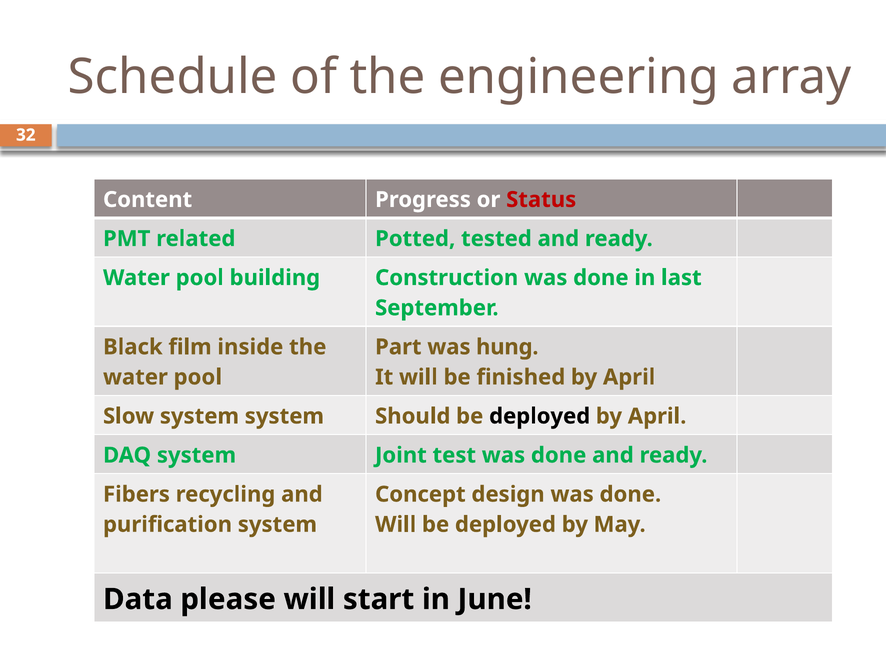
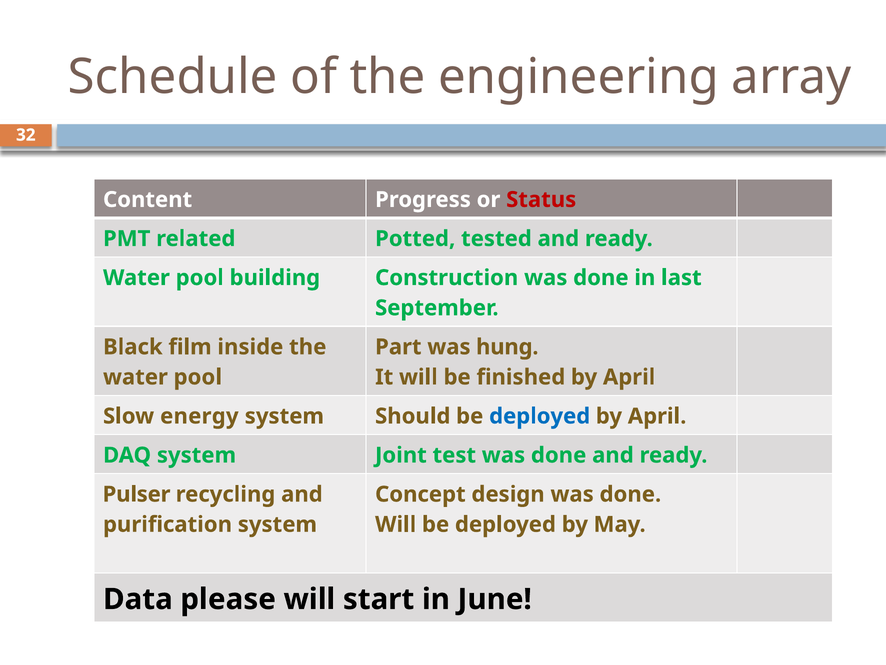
Slow system: system -> energy
deployed at (540, 416) colour: black -> blue
Fibers: Fibers -> Pulser
